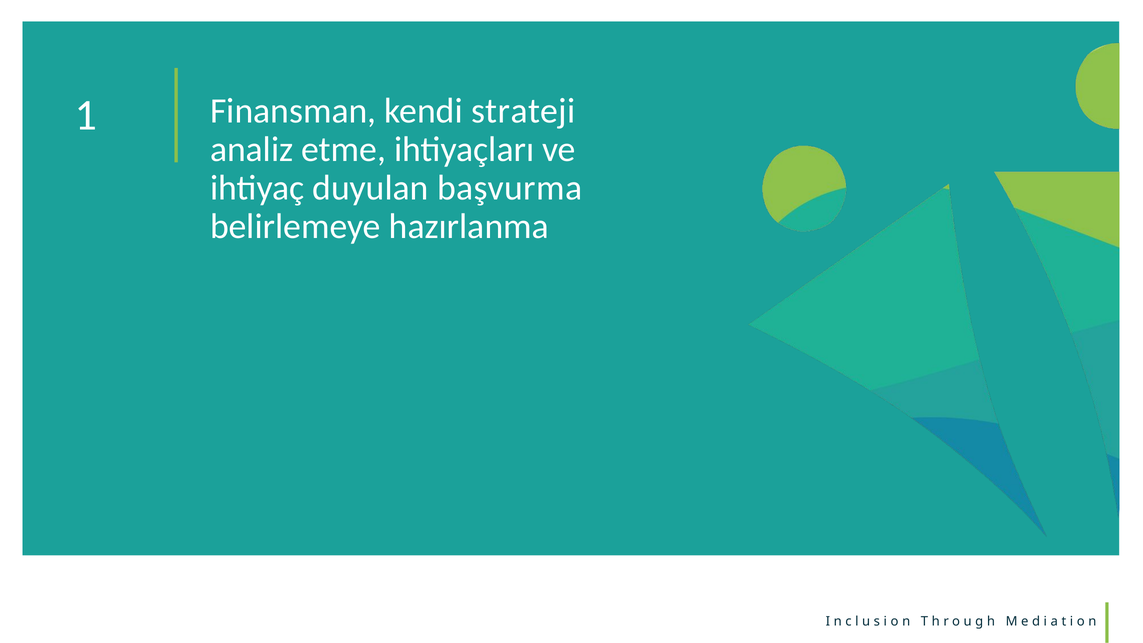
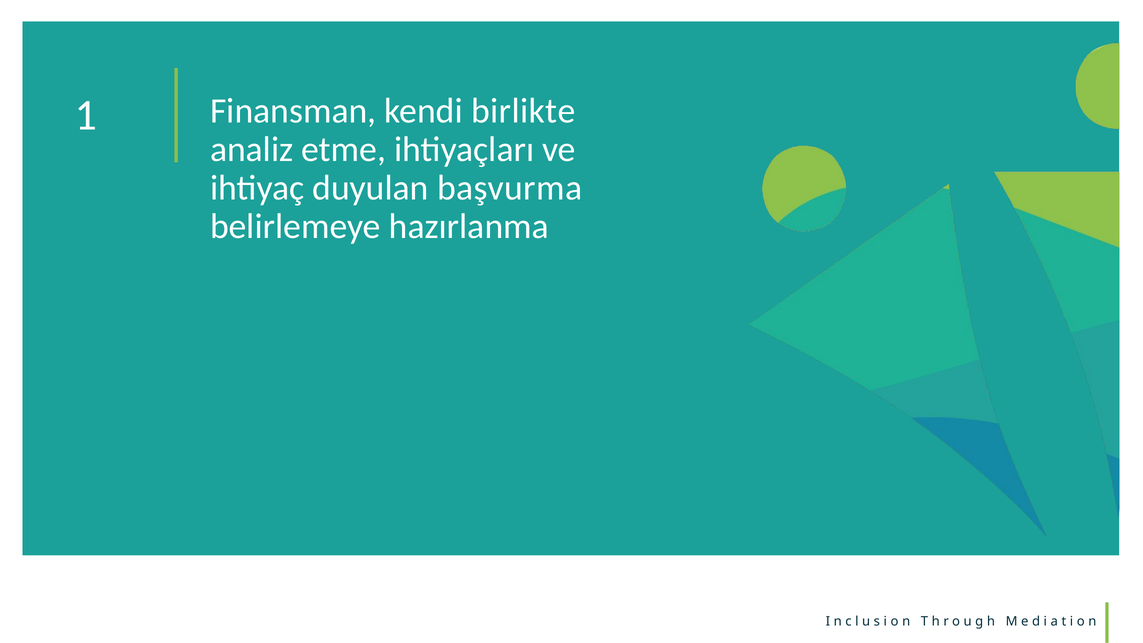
strateji: strateji -> birlikte
